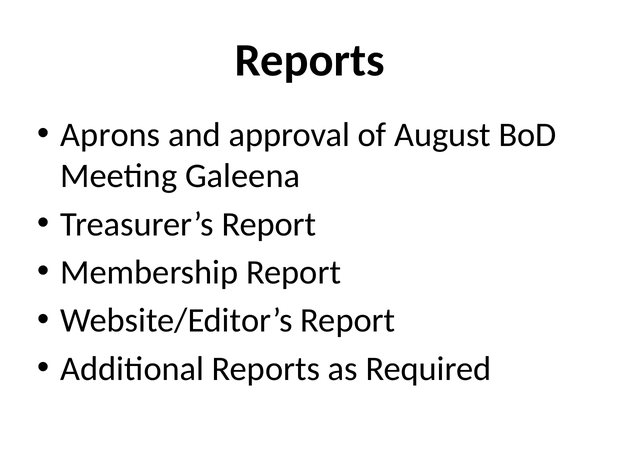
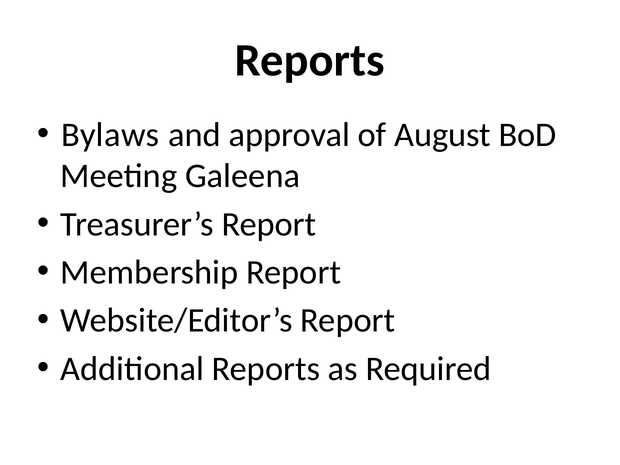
Aprons: Aprons -> Bylaws
